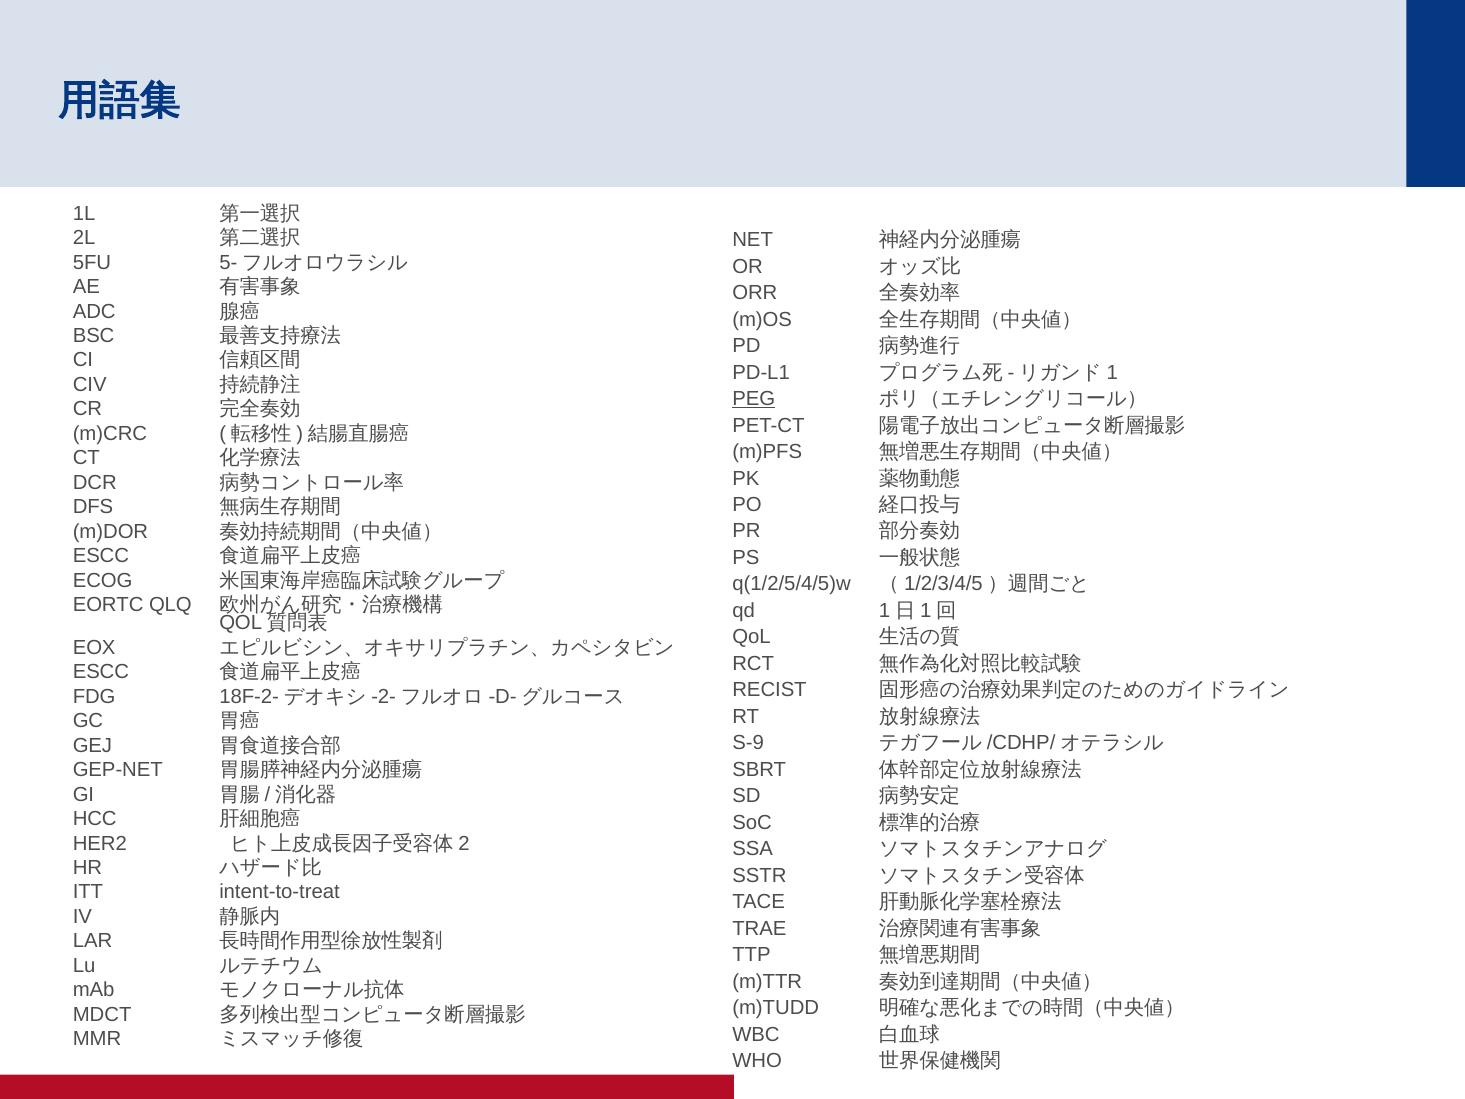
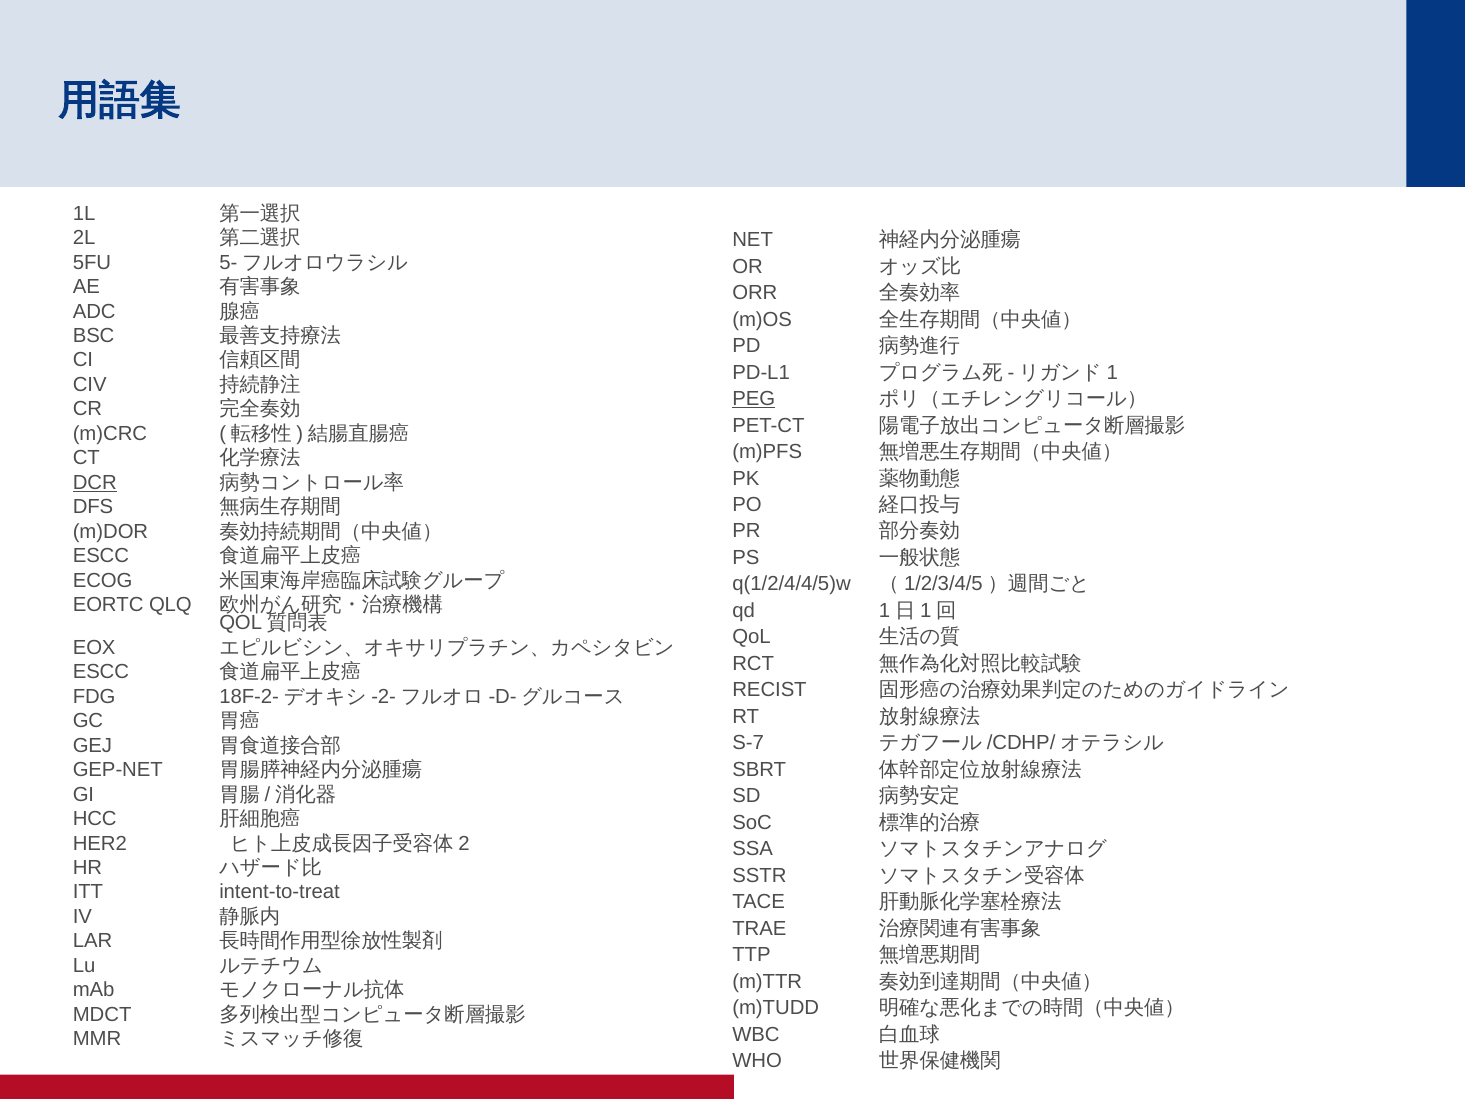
DCR underline: none -> present
q(1/2/5/4/5)w: q(1/2/5/4/5)w -> q(1/2/4/4/5)w
S-9: S-9 -> S-7
